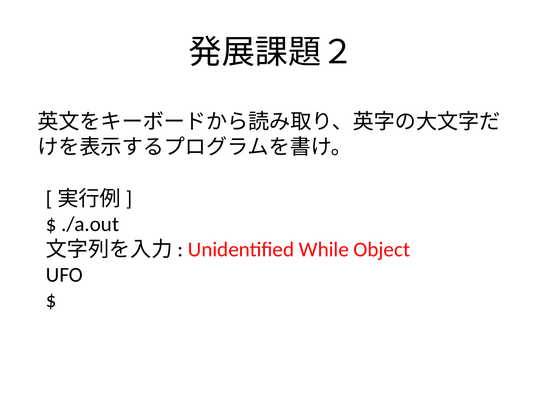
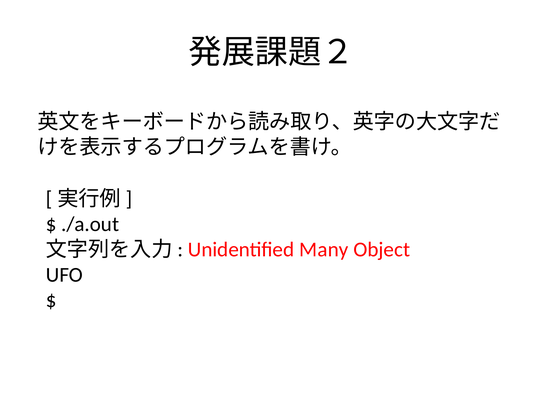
While: While -> Many
